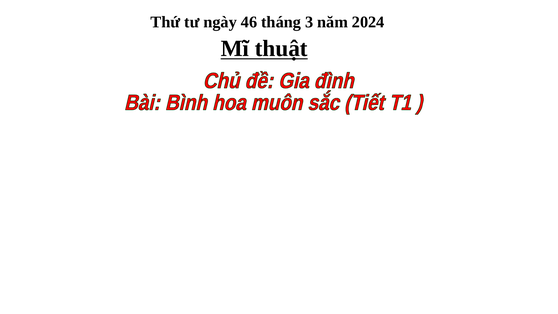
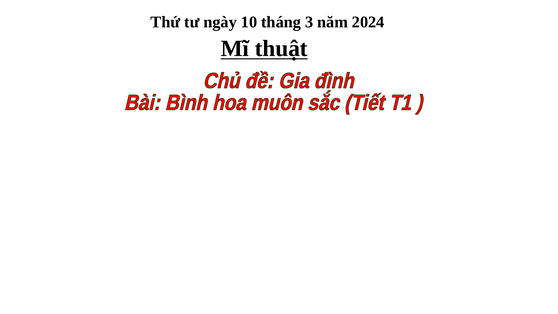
46: 46 -> 10
